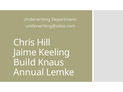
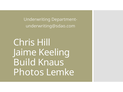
Annual: Annual -> Photos
